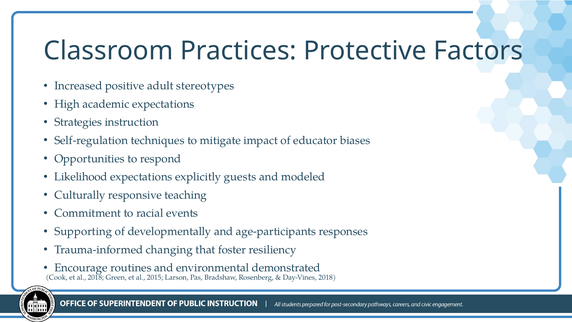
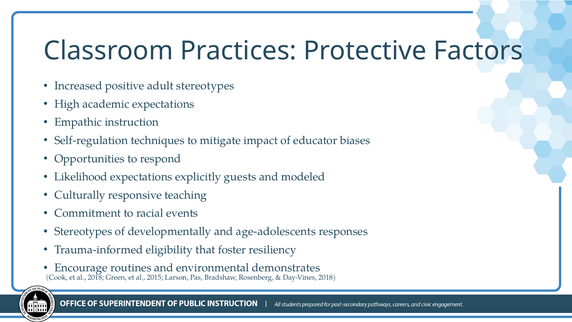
Strategies: Strategies -> Empathic
Supporting at (83, 231): Supporting -> Stereotypes
age-participants: age-participants -> age-adolescents
changing: changing -> eligibility
demonstrated: demonstrated -> demonstrates
